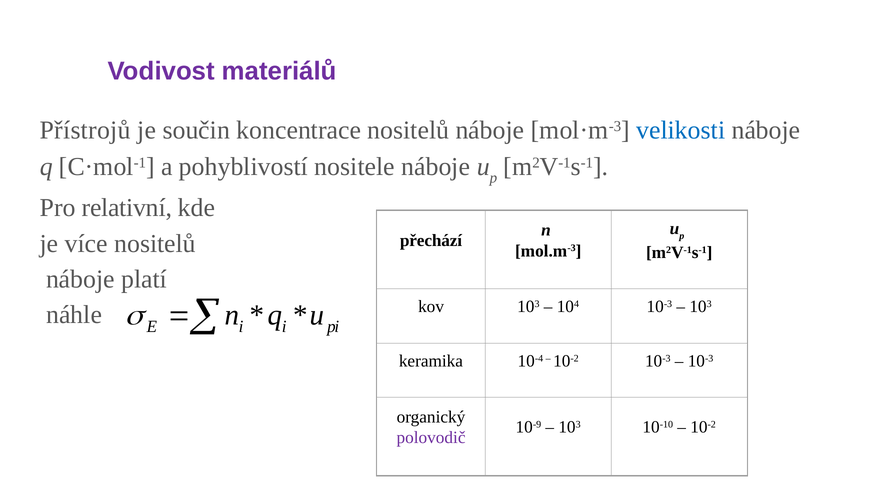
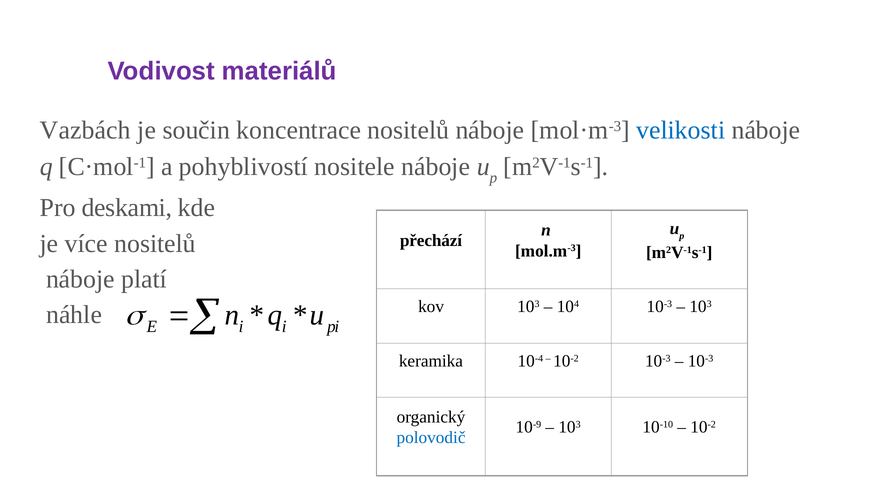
Přístrojů: Přístrojů -> Vazbách
relativní: relativní -> deskami
polovodič colour: purple -> blue
